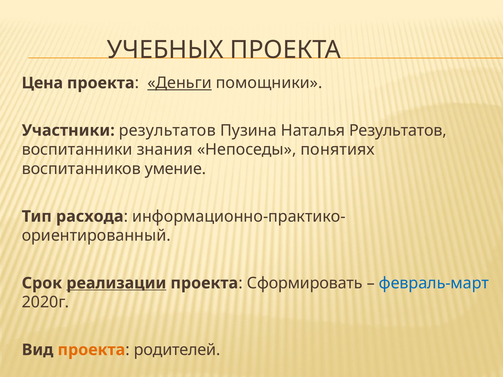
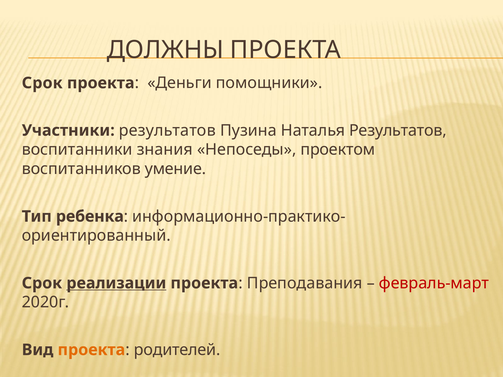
УЧЕБНЫХ: УЧЕБНЫХ -> ДОЛЖНЫ
Цена at (42, 83): Цена -> Срок
Деньги underline: present -> none
понятиях: понятиях -> проектом
расхода: расхода -> ребенка
Сформировать: Сформировать -> Преподавания
февраль-март colour: blue -> red
